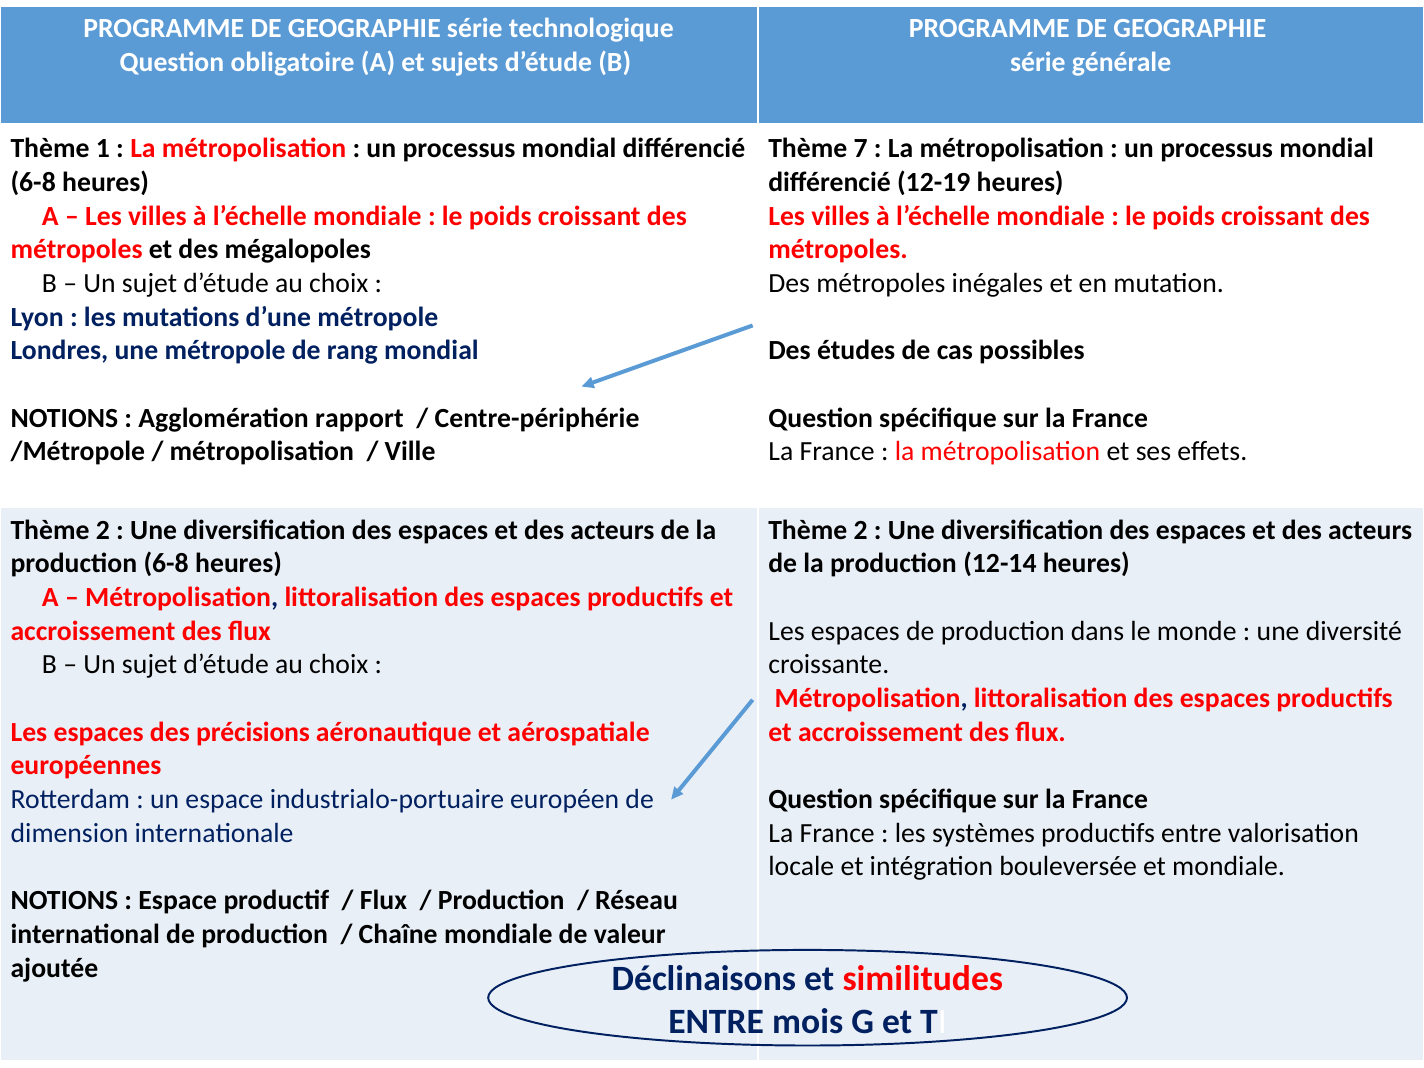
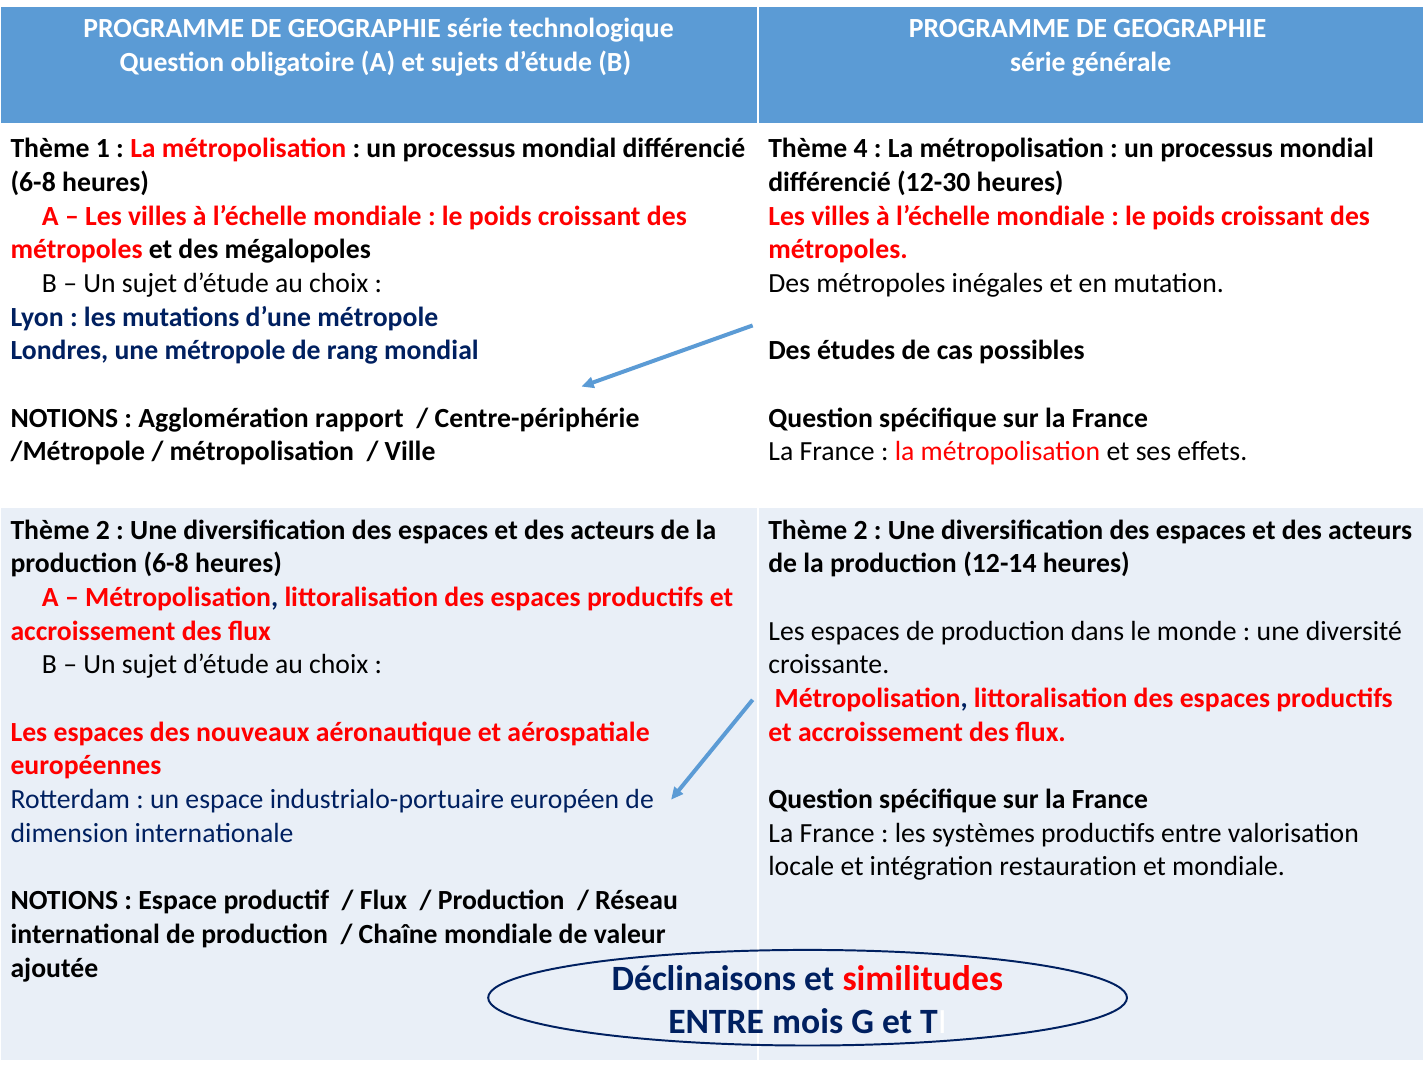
7: 7 -> 4
12-19: 12-19 -> 12-30
précisions: précisions -> nouveaux
bouleversée: bouleversée -> restauration
